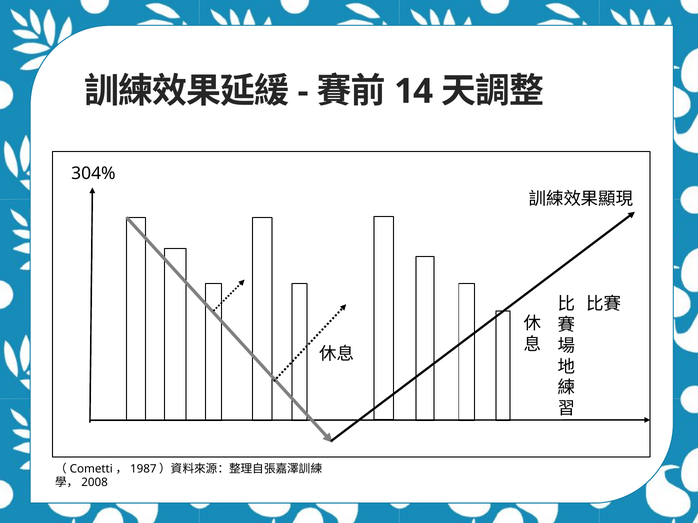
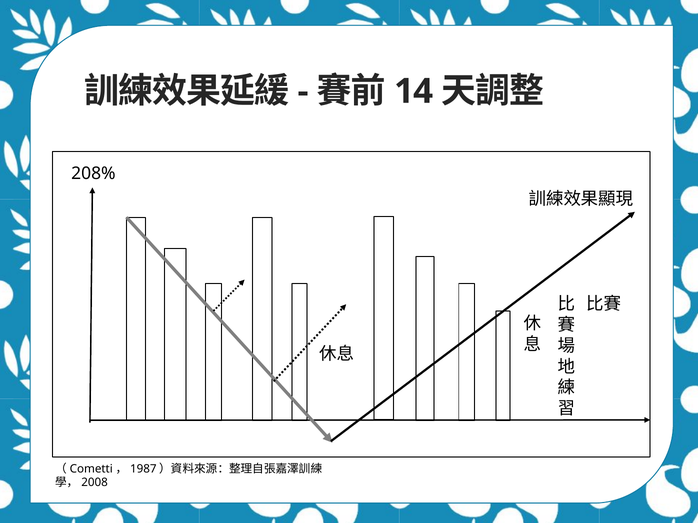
304%: 304% -> 208%
